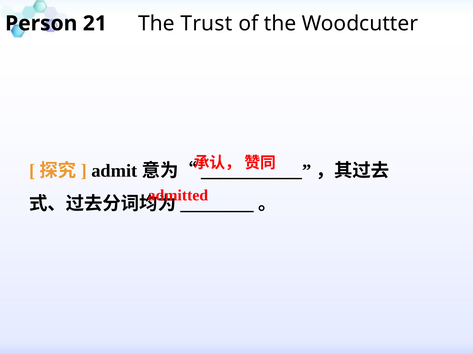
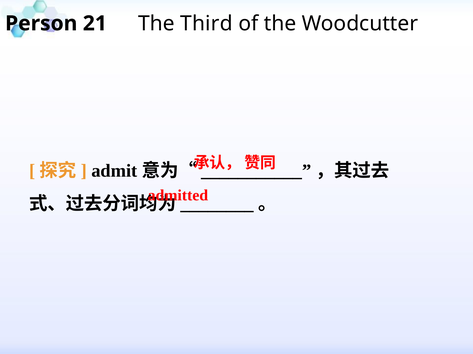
Trust: Trust -> Third
